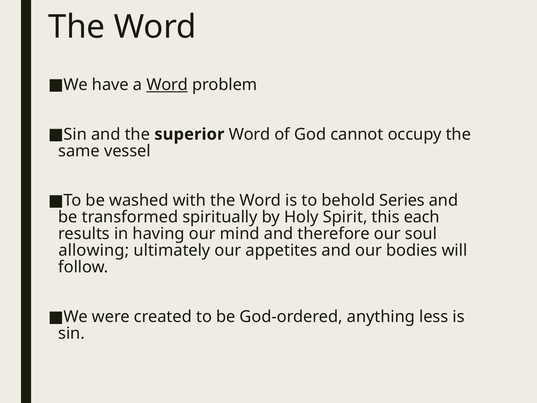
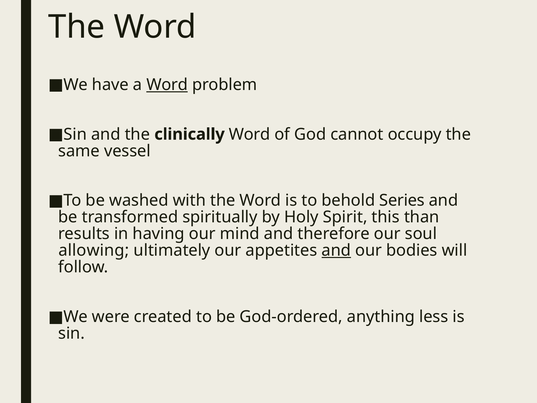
superior: superior -> clinically
each: each -> than
and at (336, 250) underline: none -> present
